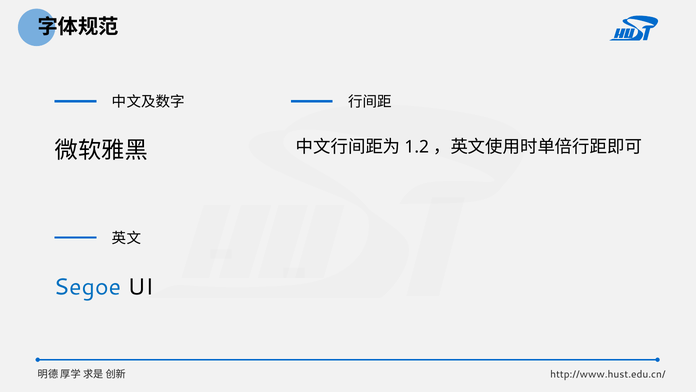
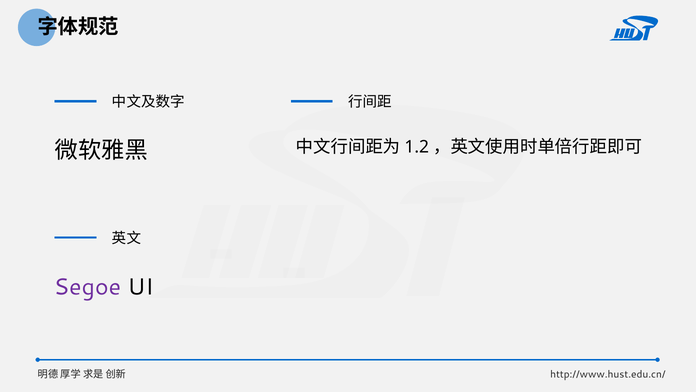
Segoe colour: blue -> purple
